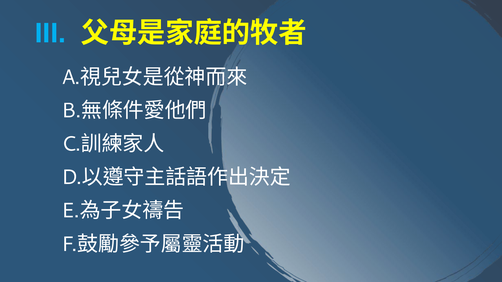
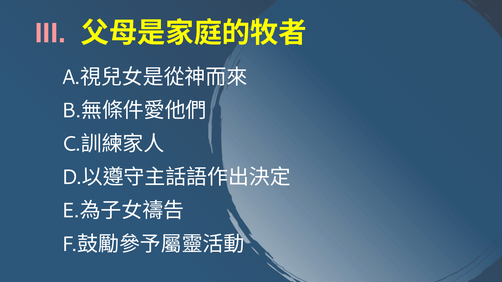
III colour: light blue -> pink
